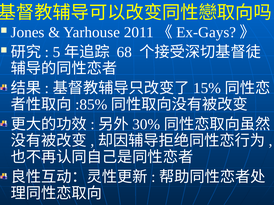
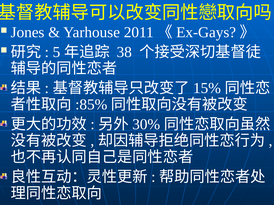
68: 68 -> 38
